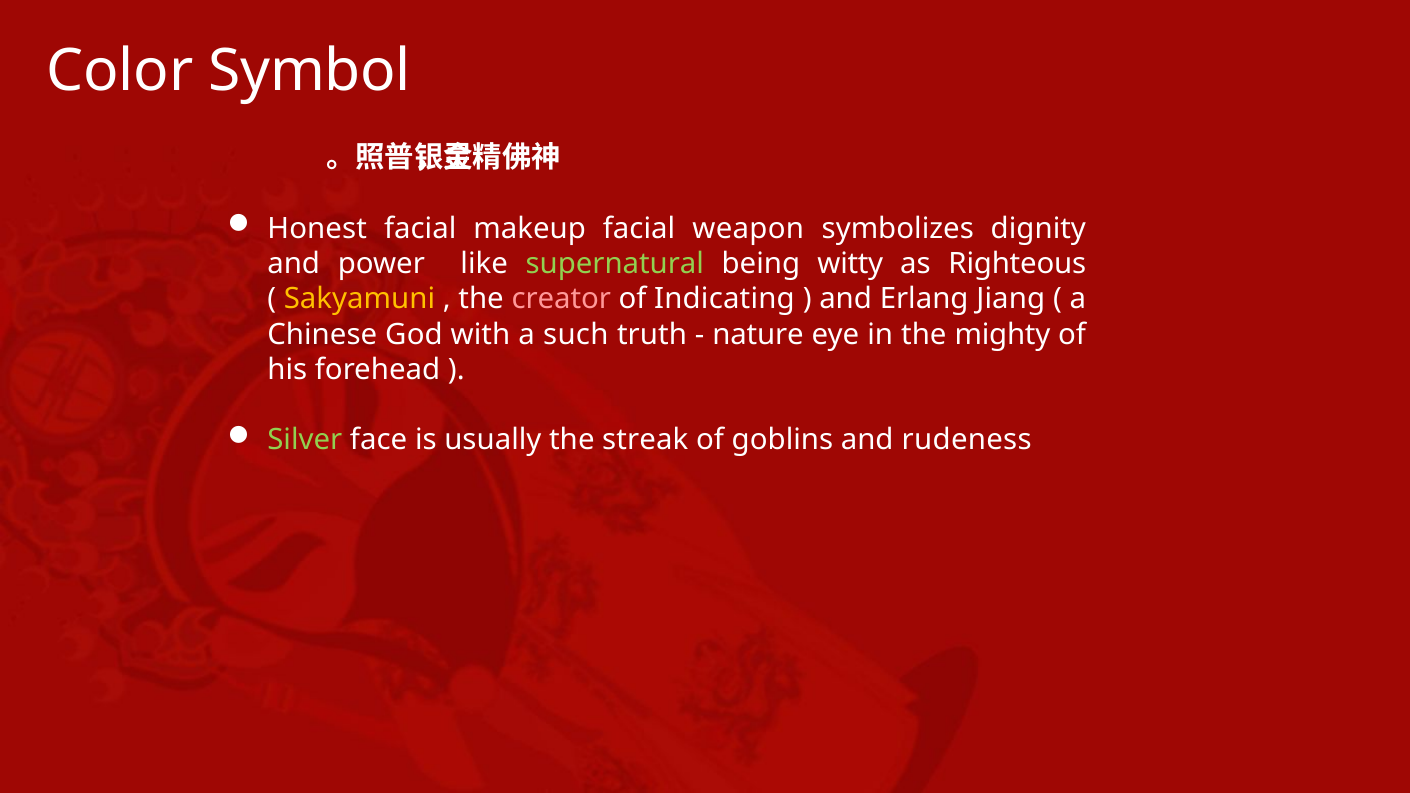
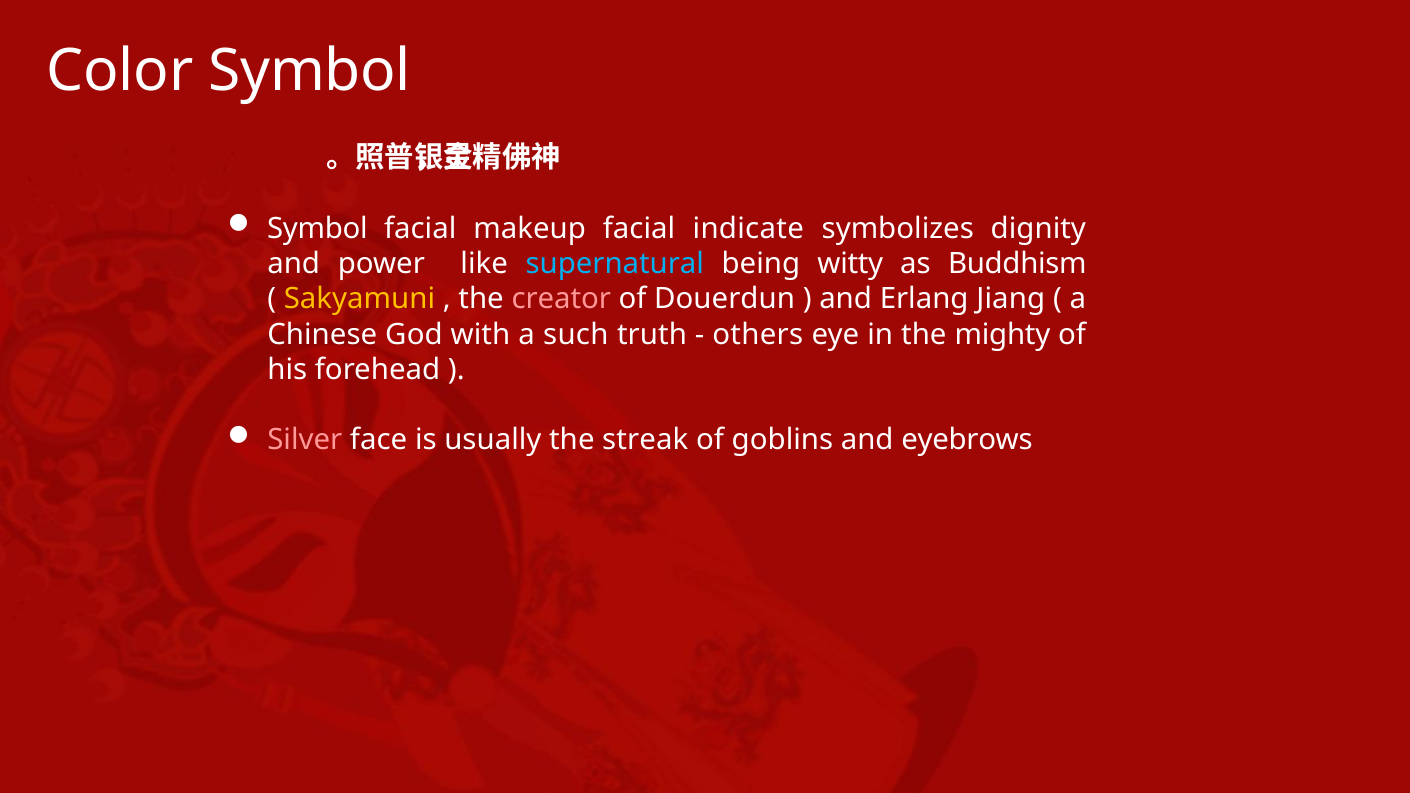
Honest at (317, 229): Honest -> Symbol
weapon: weapon -> indicate
supernatural colour: light green -> light blue
Righteous: Righteous -> Buddhism
Indicating: Indicating -> Douerdun
nature: nature -> others
Silver colour: light green -> pink
rudeness: rudeness -> eyebrows
